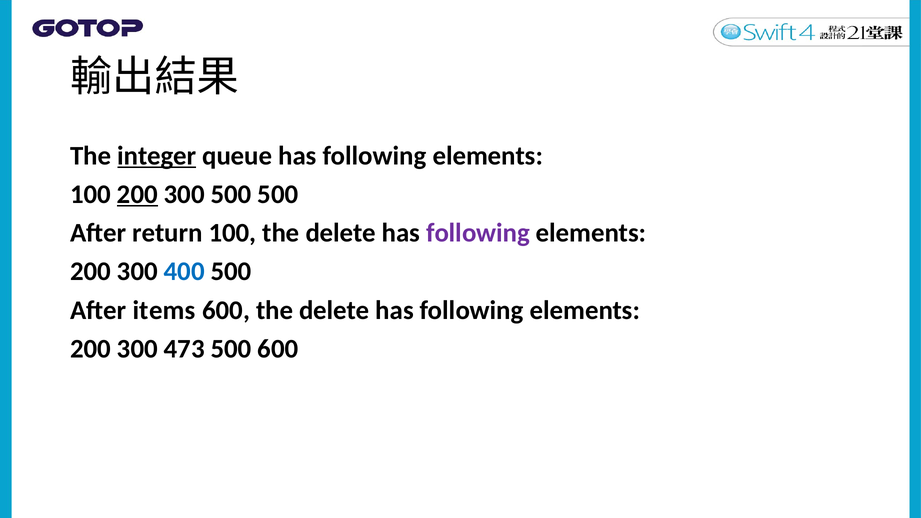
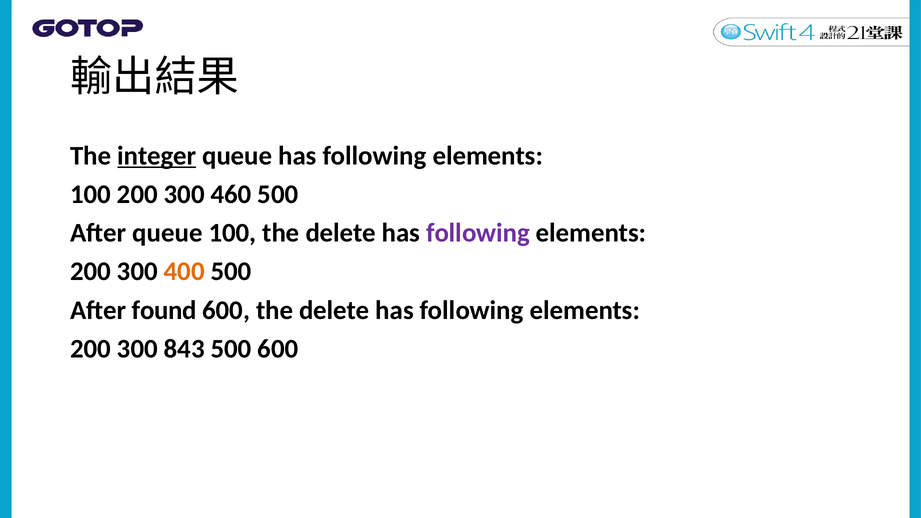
200 at (137, 194) underline: present -> none
300 500: 500 -> 460
After return: return -> queue
400 colour: blue -> orange
items: items -> found
473: 473 -> 843
